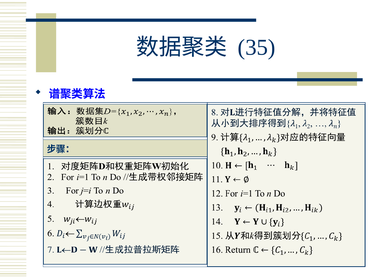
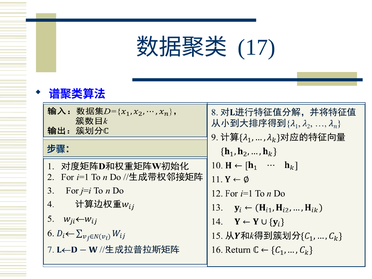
35: 35 -> 17
